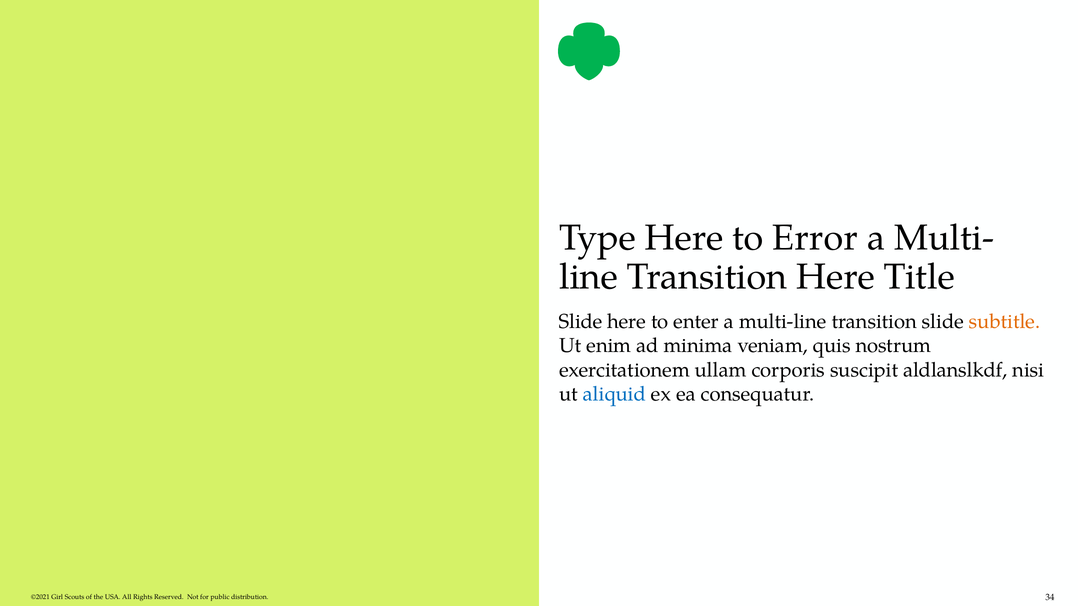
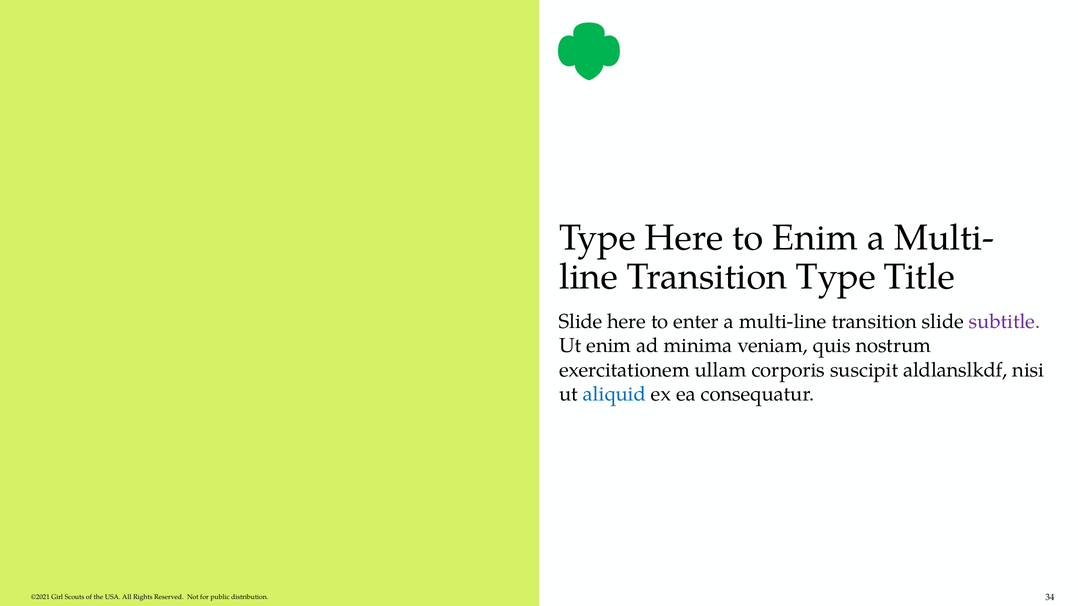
to Error: Error -> Enim
Transition Here: Here -> Type
subtitle colour: orange -> purple
